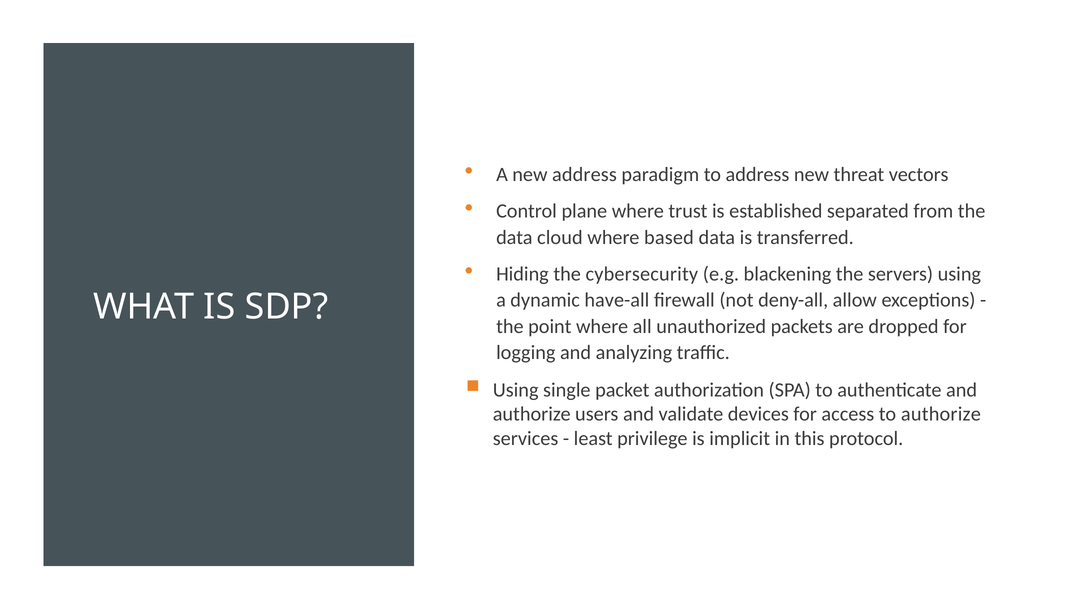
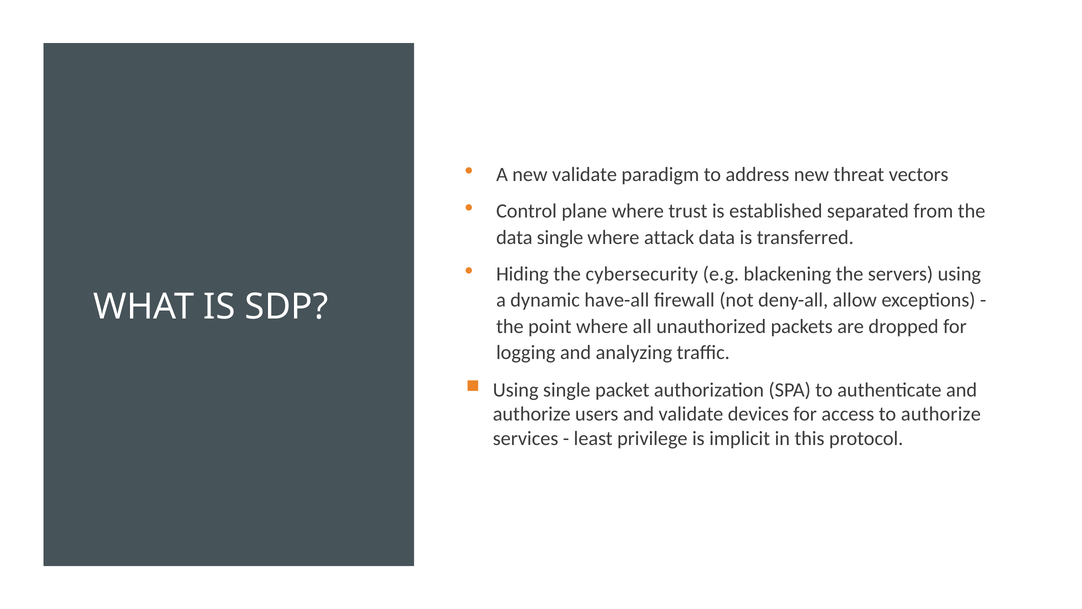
new address: address -> validate
data cloud: cloud -> single
based: based -> attack
